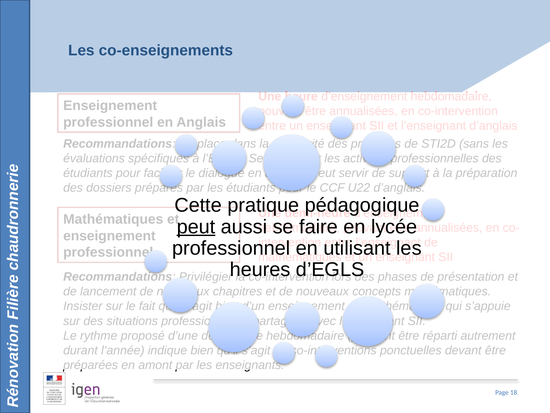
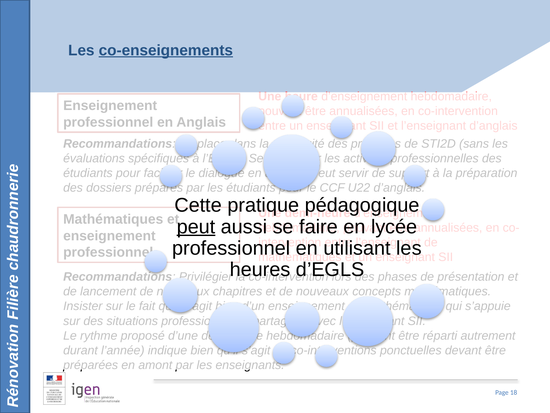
co-enseignements underline: none -> present
